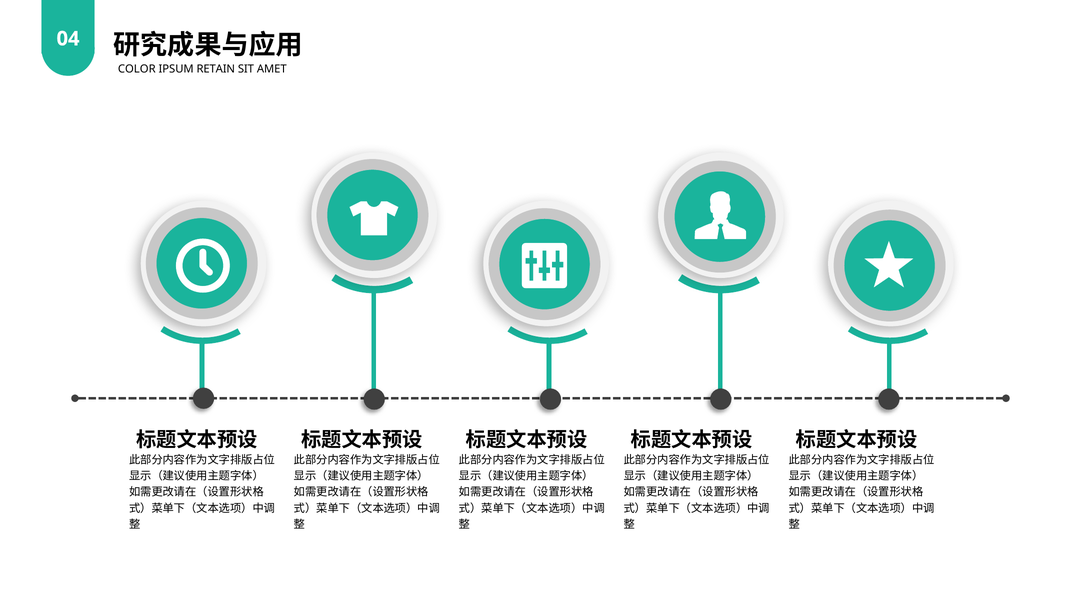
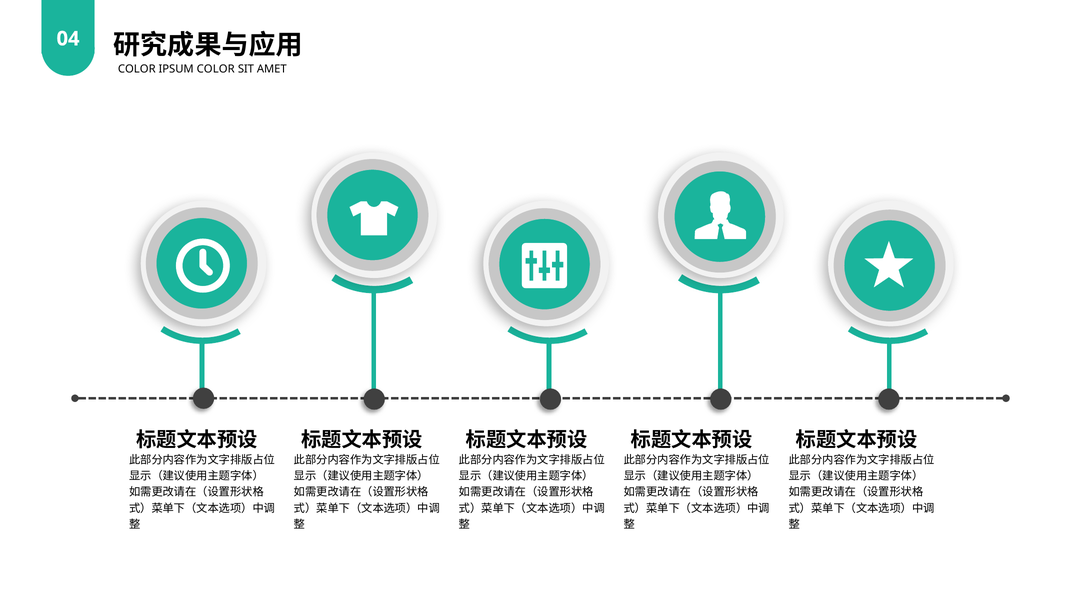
IPSUM RETAIN: RETAIN -> COLOR
